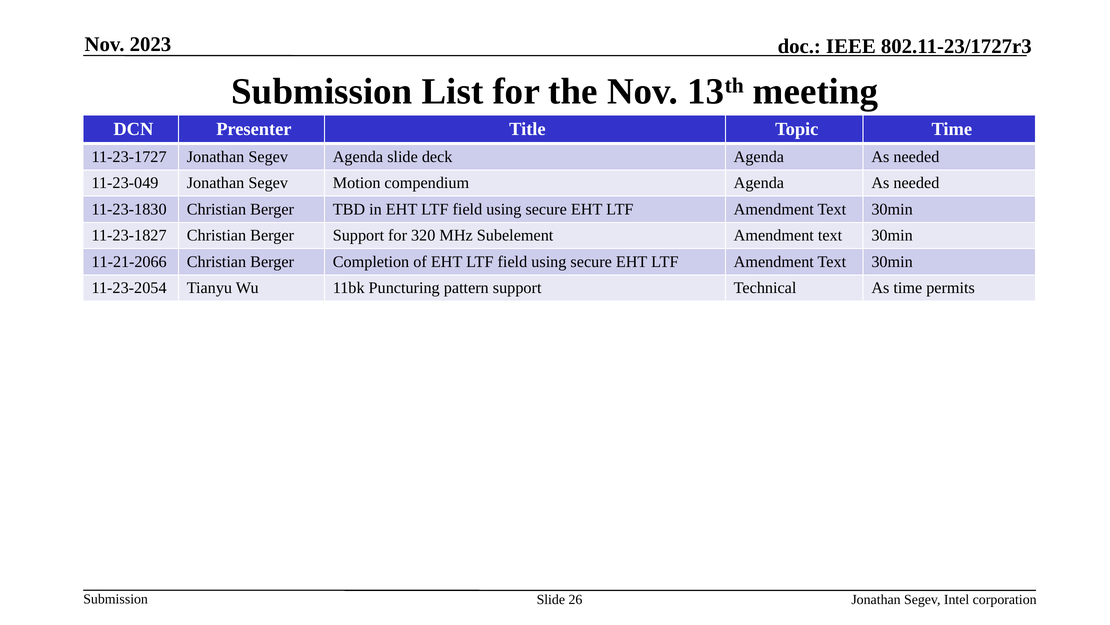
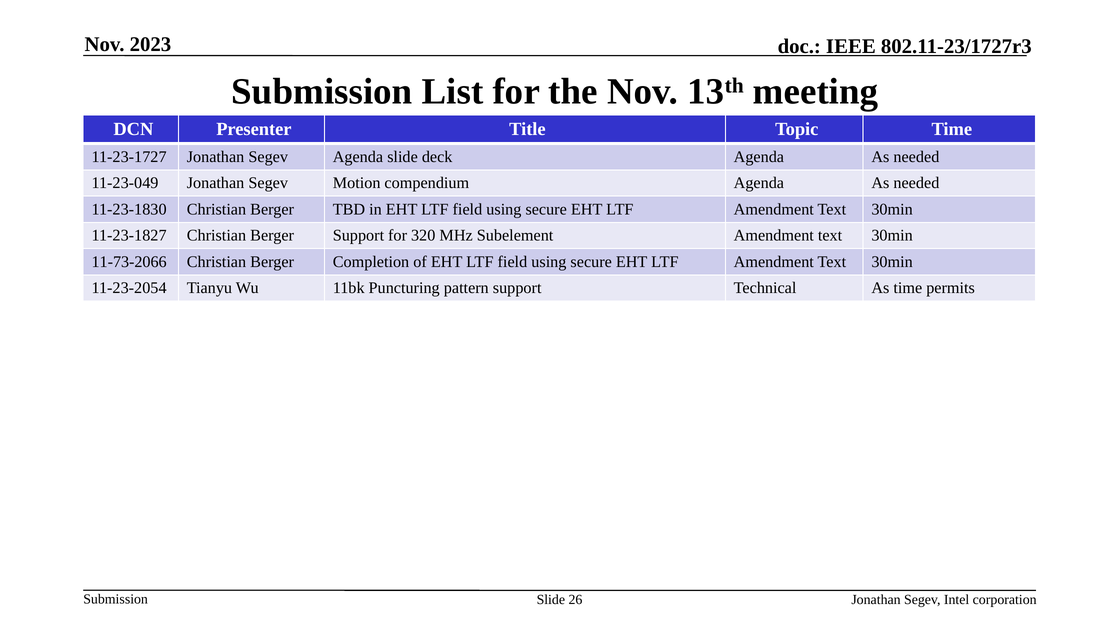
11-21-2066: 11-21-2066 -> 11-73-2066
